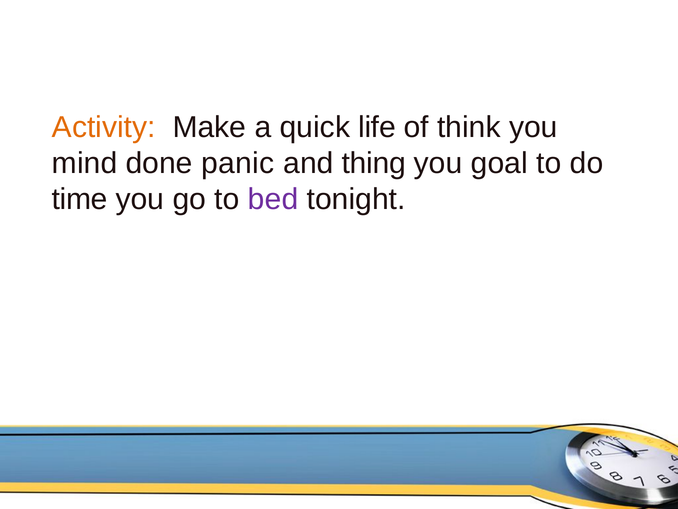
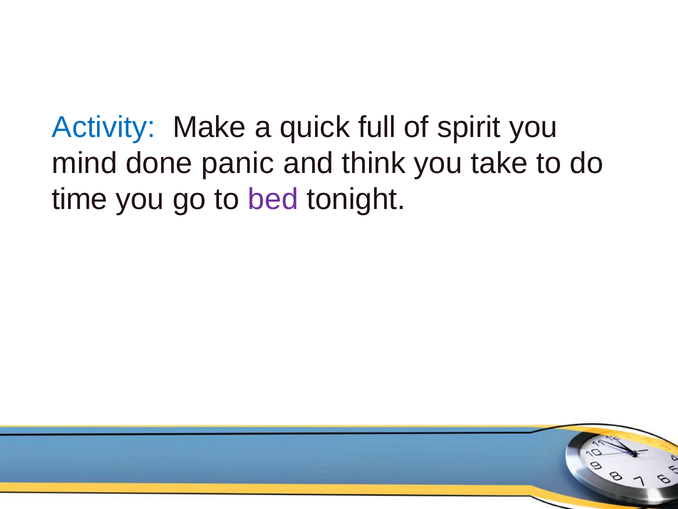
Activity colour: orange -> blue
life: life -> full
think: think -> spirit
thing: thing -> think
goal: goal -> take
